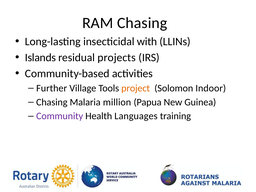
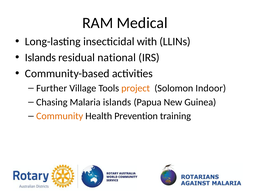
RAM Chasing: Chasing -> Medical
projects: projects -> national
Malaria million: million -> islands
Community colour: purple -> orange
Languages: Languages -> Prevention
